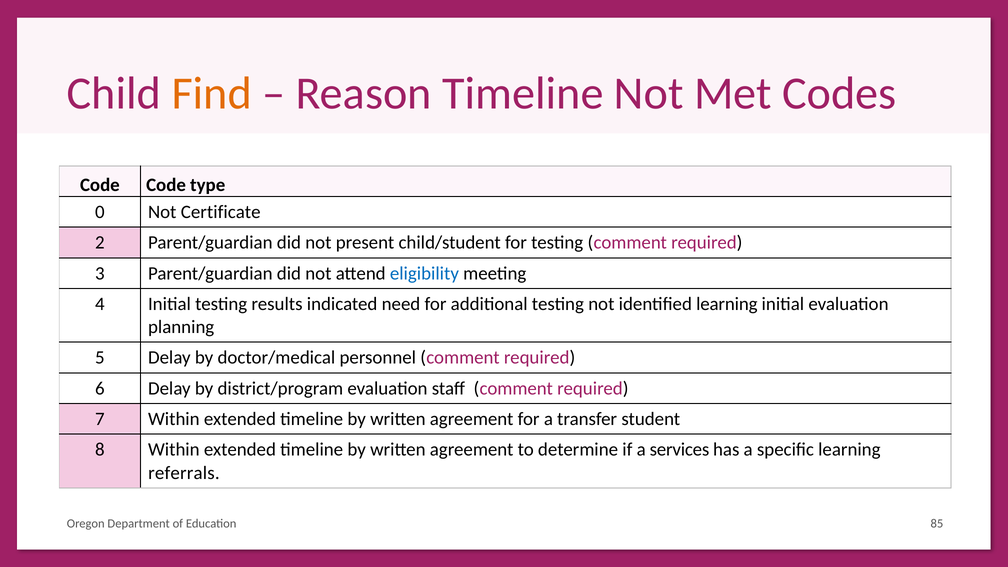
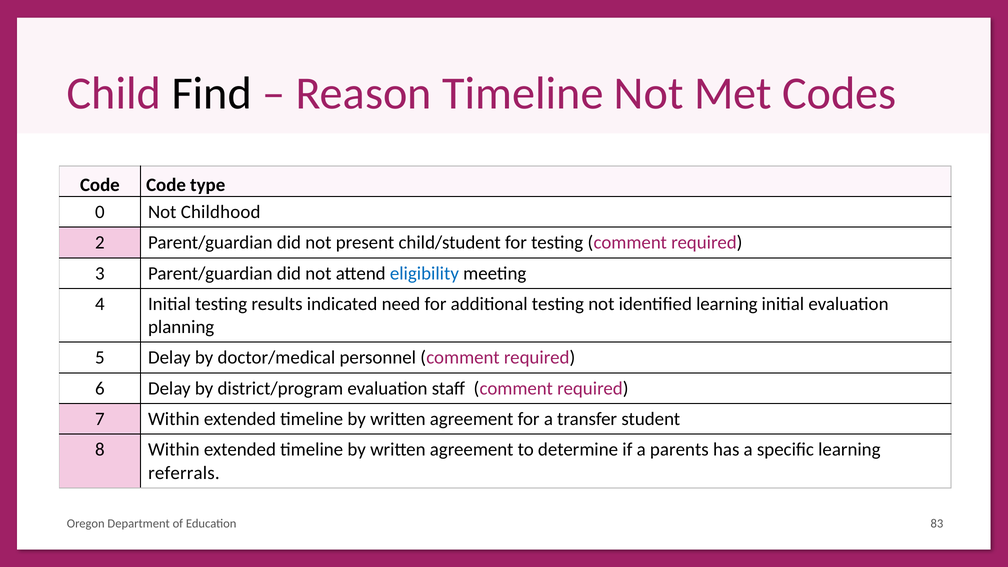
Find colour: orange -> black
Certificate: Certificate -> Childhood
services: services -> parents
85: 85 -> 83
